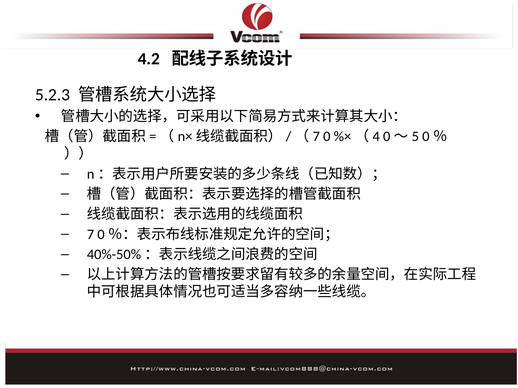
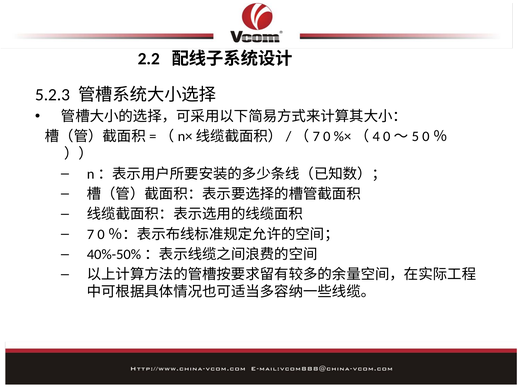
4.2: 4.2 -> 2.2
